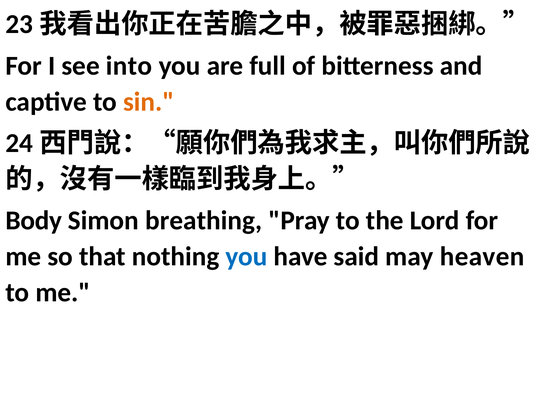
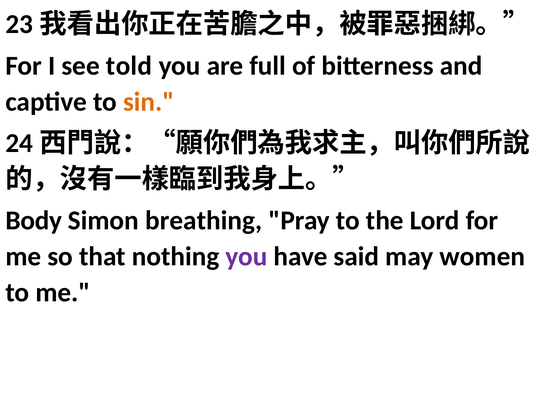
into: into -> told
you at (246, 256) colour: blue -> purple
heaven: heaven -> women
